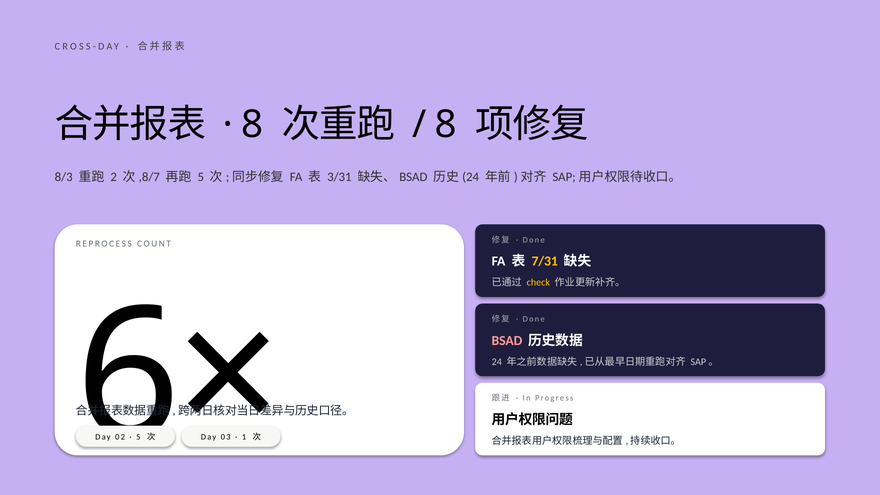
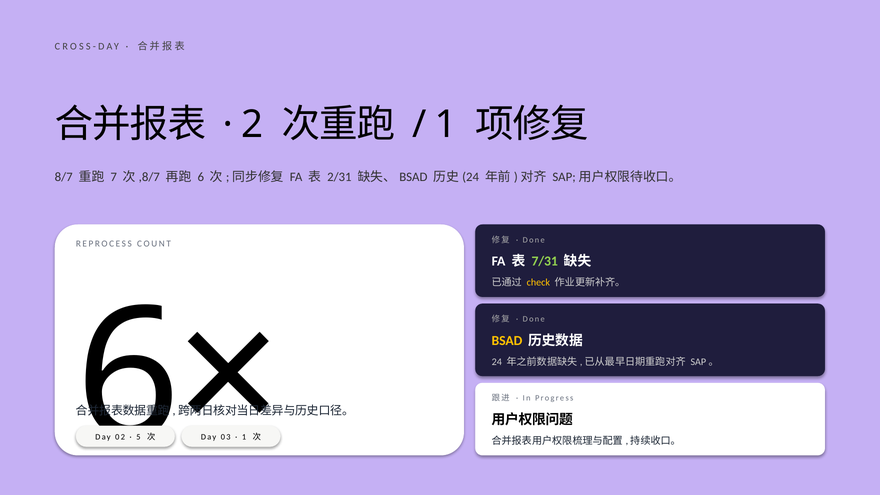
8 at (252, 125): 8 -> 2
8 at (446, 125): 8 -> 1
8/3: 8/3 -> 8/7
2: 2 -> 7
5 at (201, 177): 5 -> 6
3/31: 3/31 -> 2/31
7/31 colour: yellow -> light green
BSAD colour: pink -> yellow
